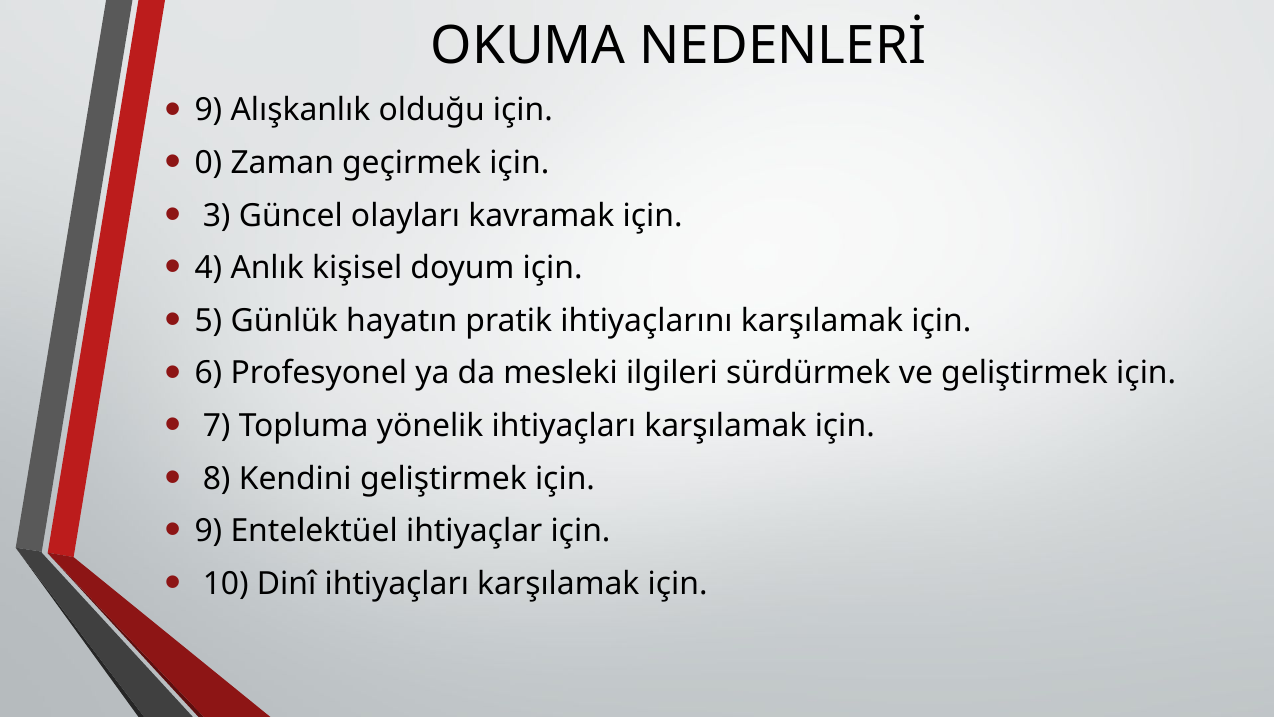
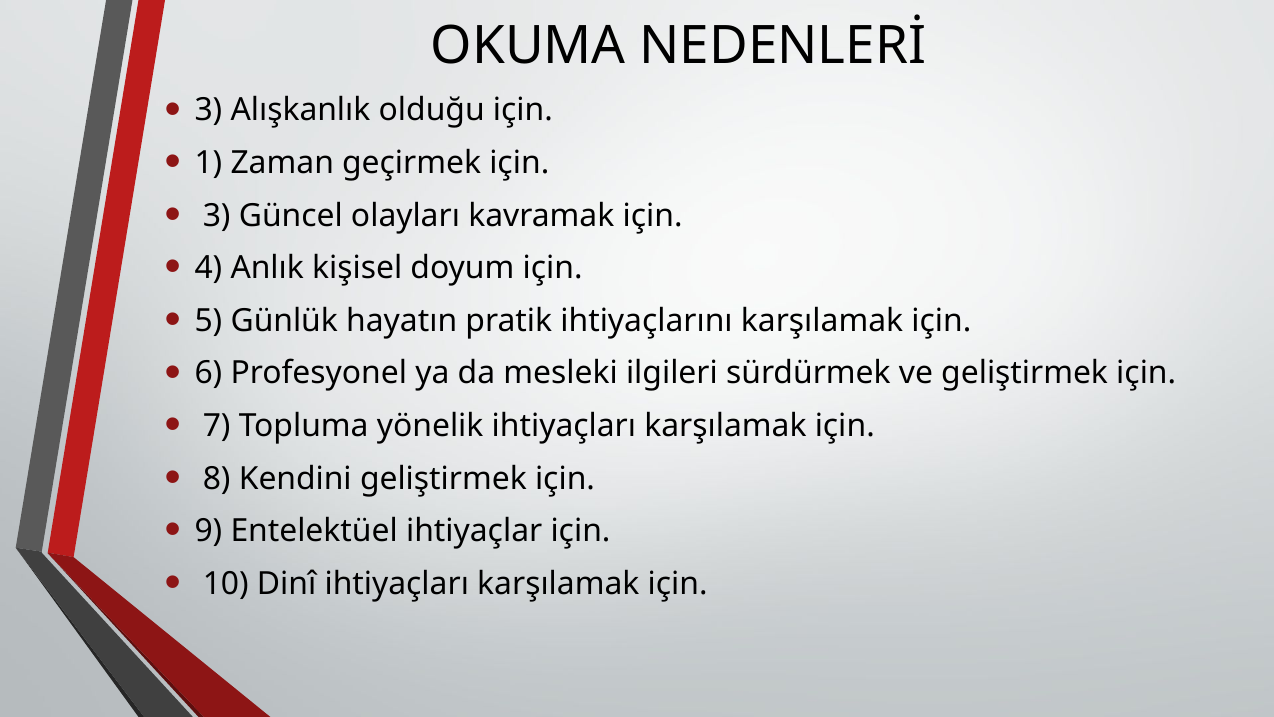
9 at (208, 110): 9 -> 3
0: 0 -> 1
